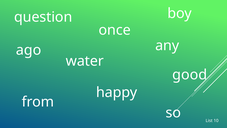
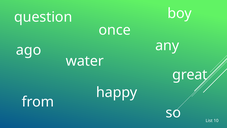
good: good -> great
